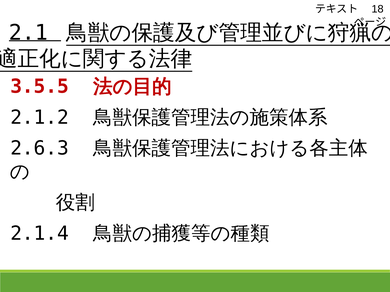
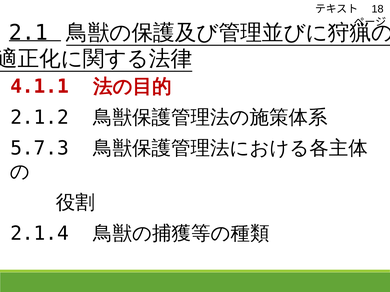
3.5.5: 3.5.5 -> 4.1.1
2.6.3: 2.6.3 -> 5.7.3
